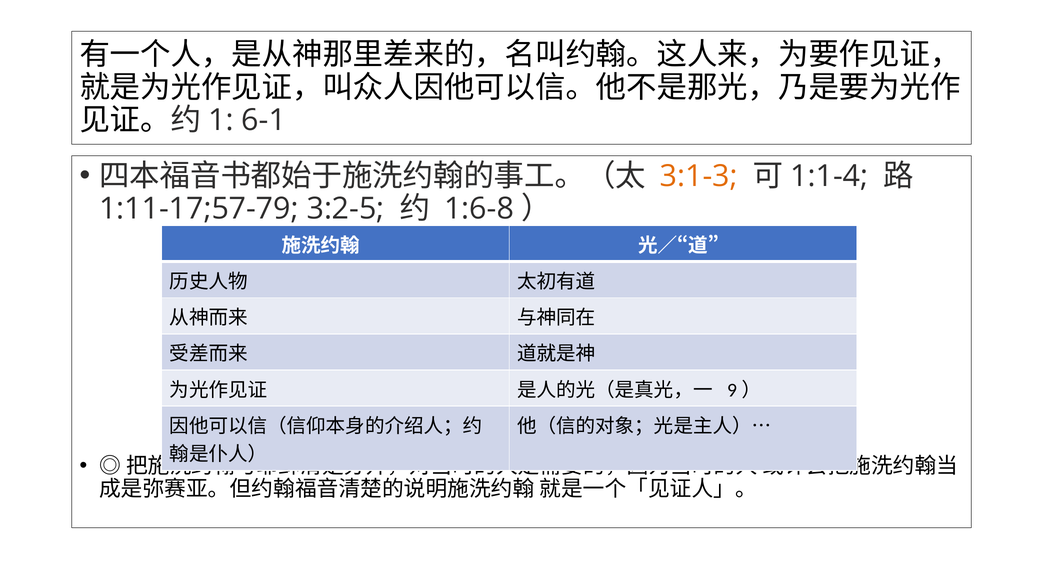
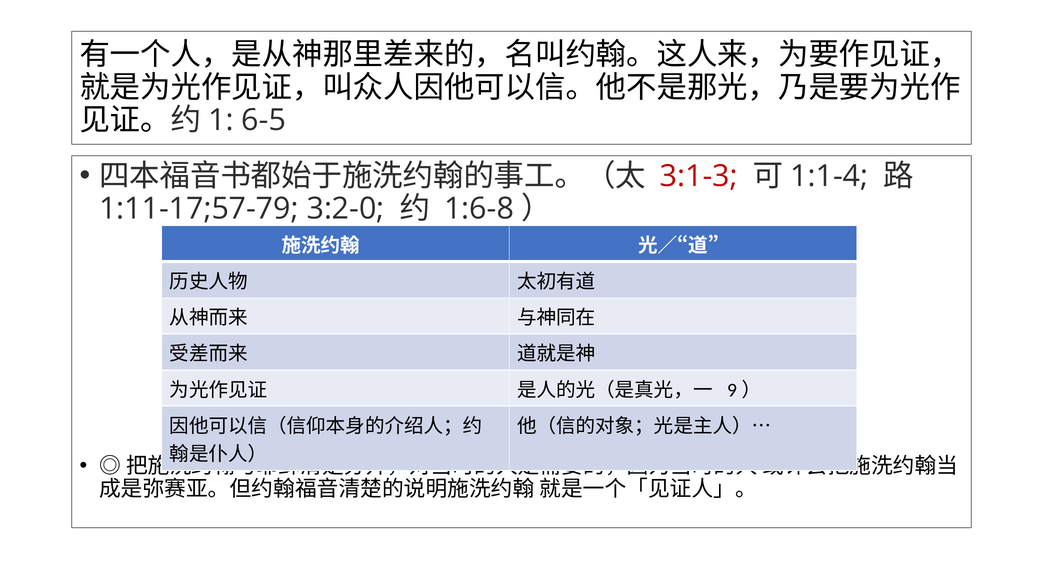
6-1: 6-1 -> 6-5
3:1-3 colour: orange -> red
3:2-5: 3:2-5 -> 3:2-0
